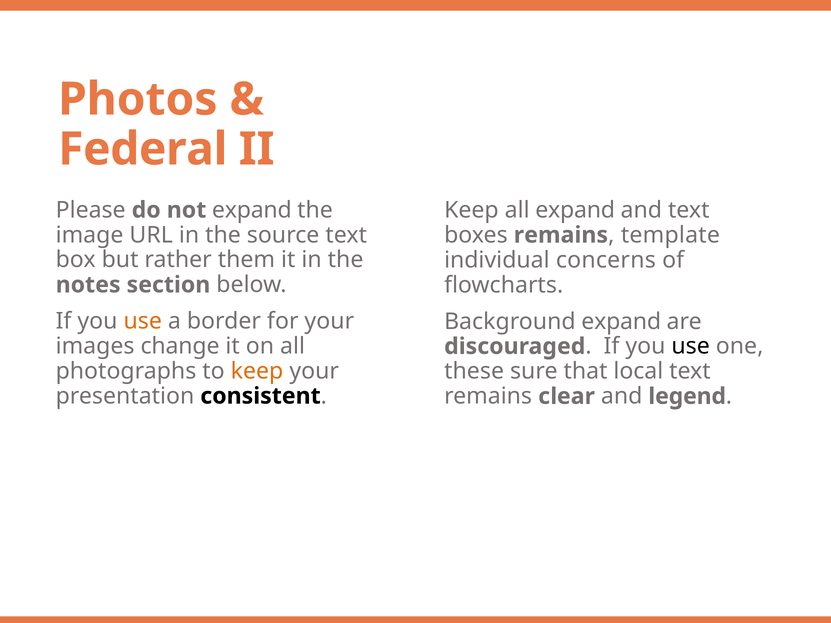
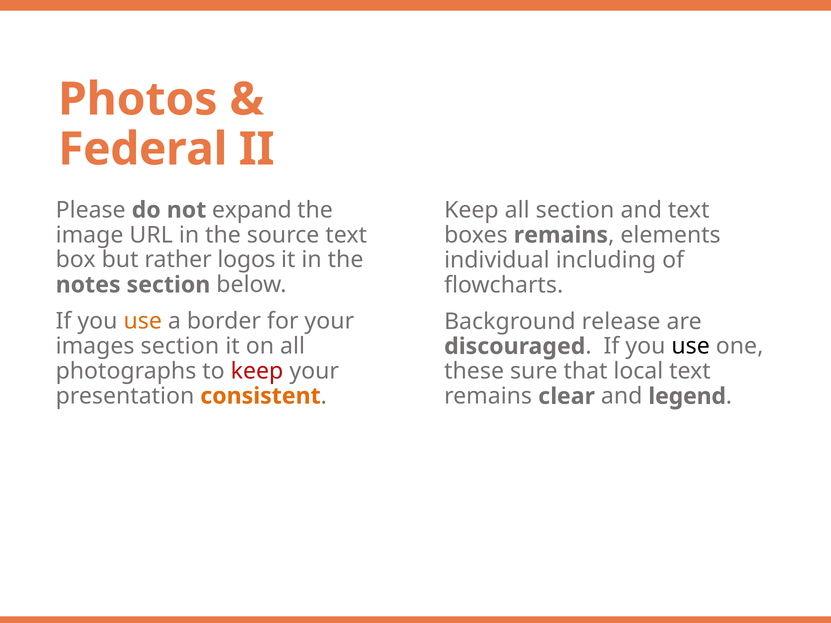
all expand: expand -> section
template: template -> elements
them: them -> logos
concerns: concerns -> including
Background expand: expand -> release
images change: change -> section
keep at (257, 371) colour: orange -> red
consistent colour: black -> orange
